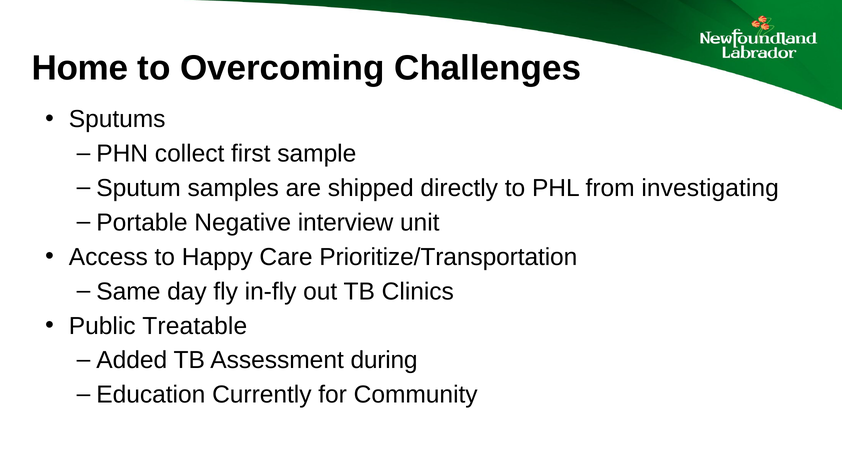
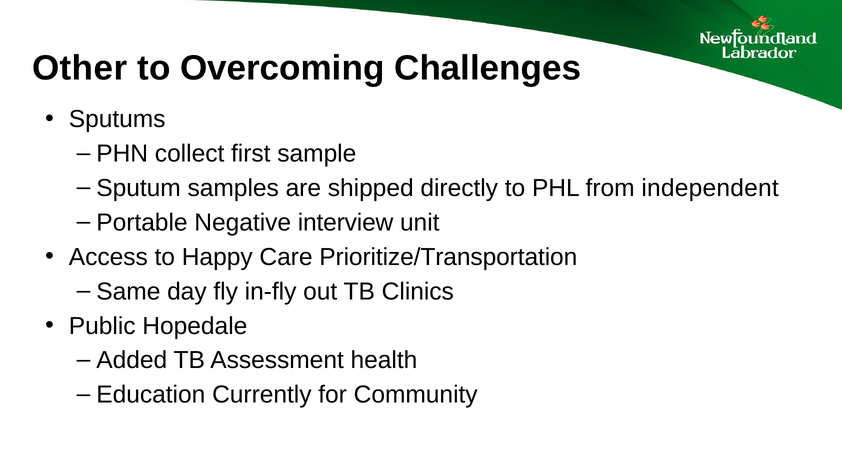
Home: Home -> Other
investigating: investigating -> independent
Treatable: Treatable -> Hopedale
during: during -> health
